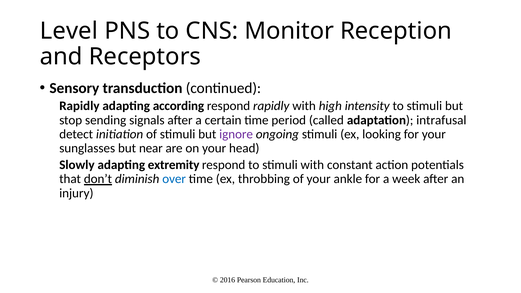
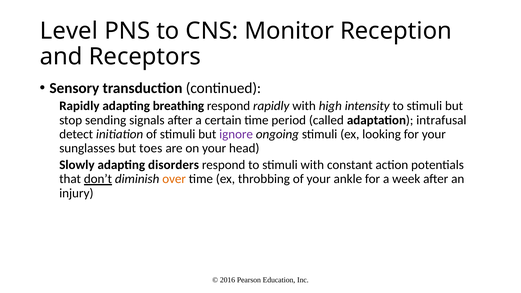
according: according -> breathing
near: near -> toes
extremity: extremity -> disorders
over colour: blue -> orange
